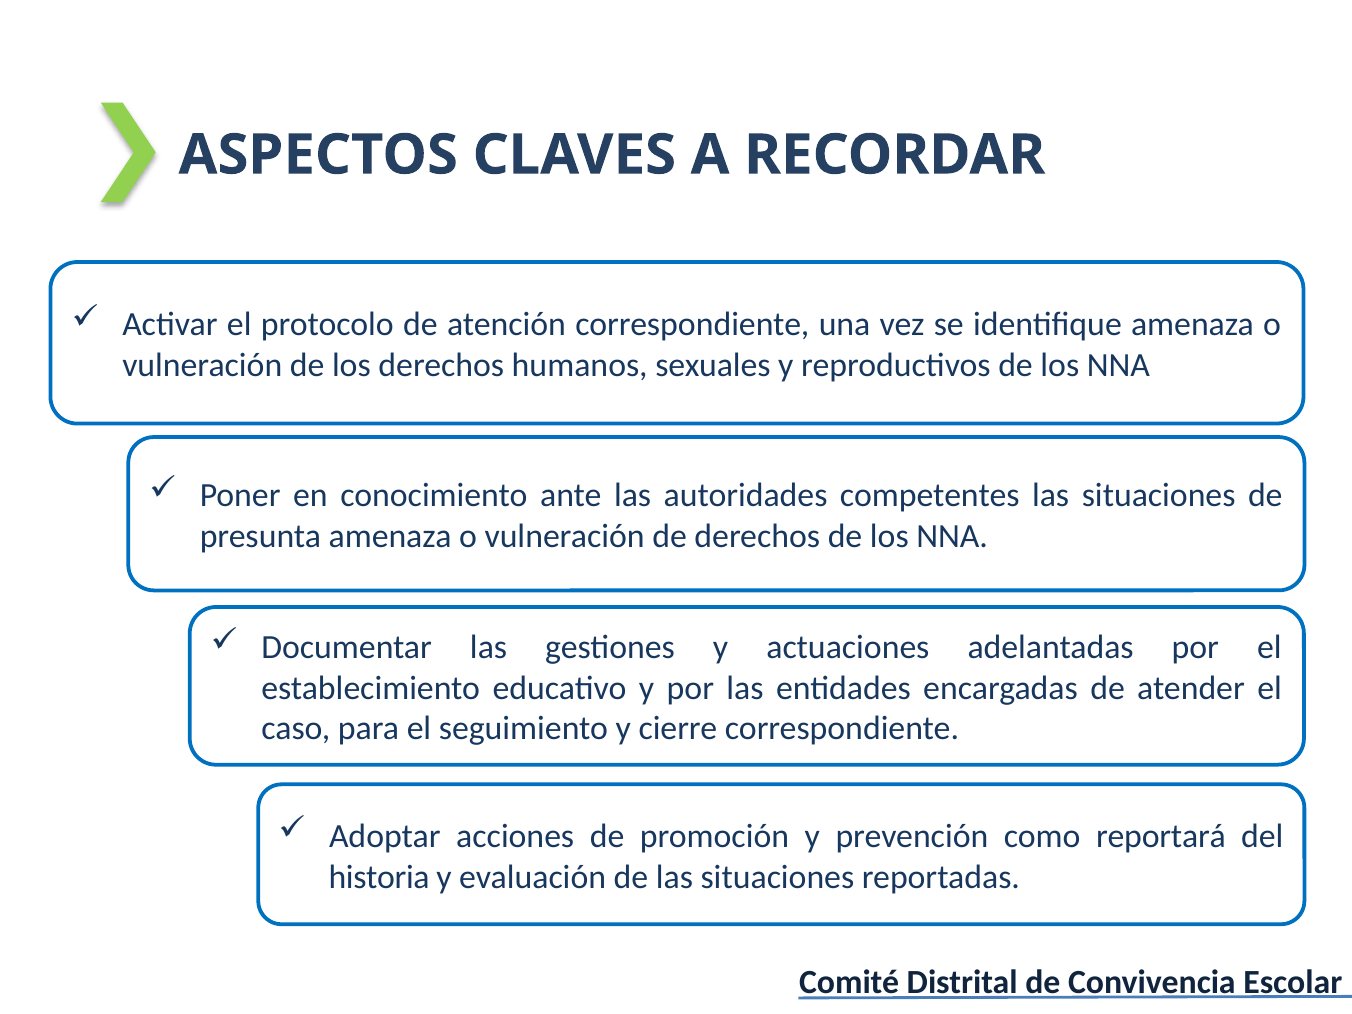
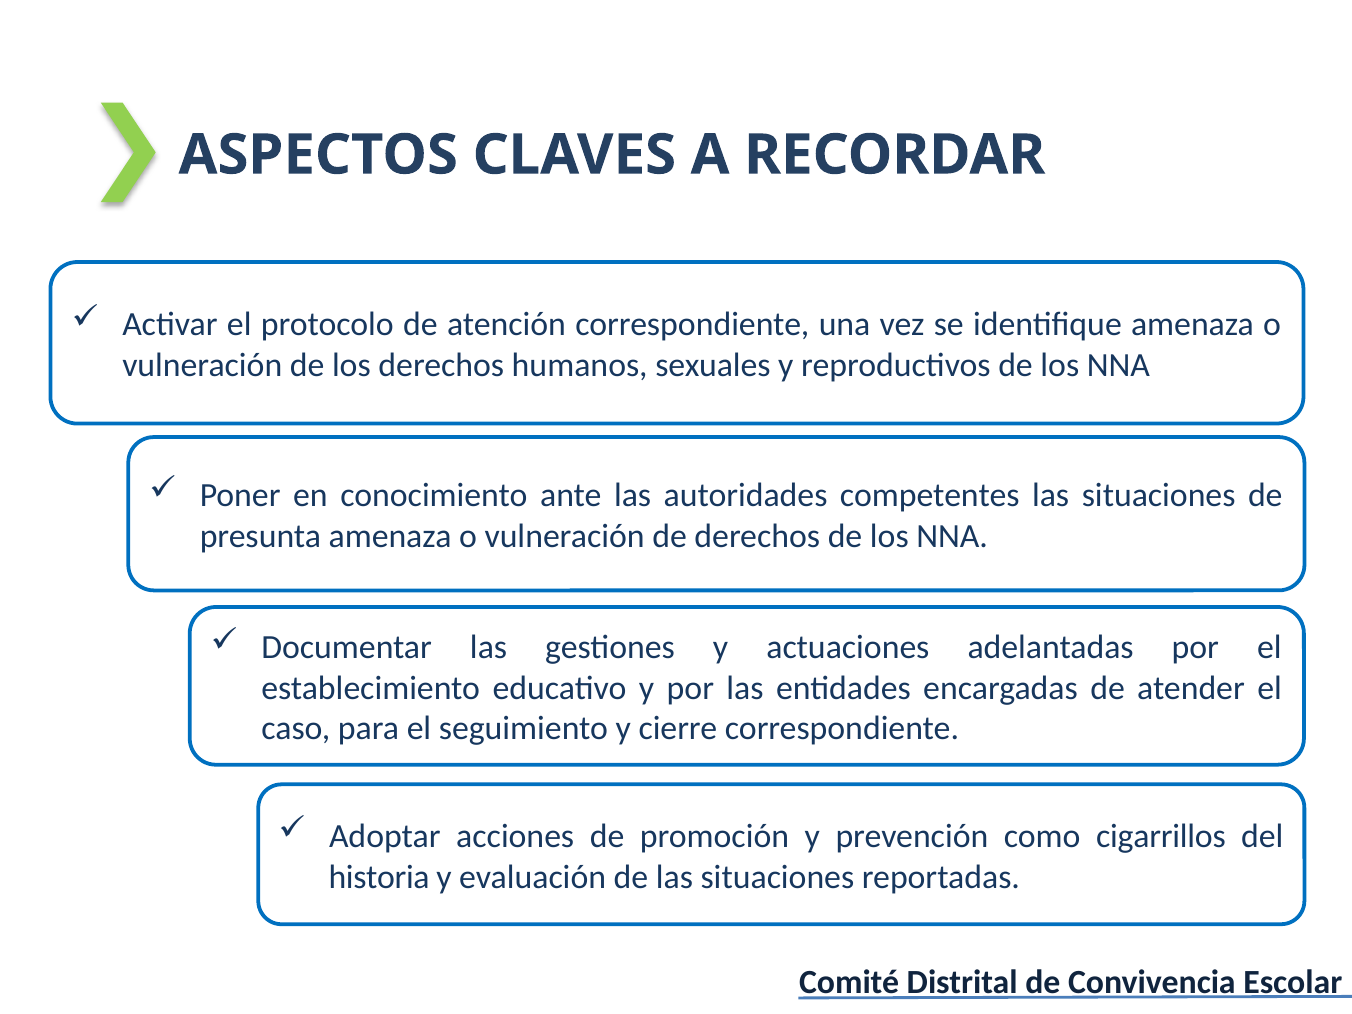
reportará: reportará -> cigarrillos
